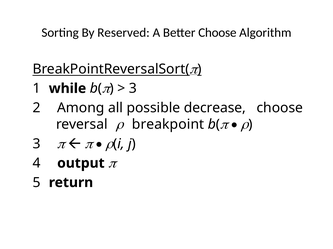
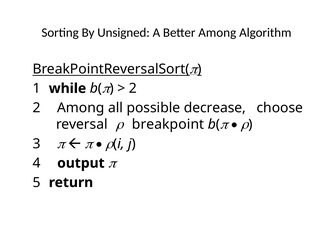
Reserved: Reserved -> Unsigned
Better Choose: Choose -> Among
3 at (133, 89): 3 -> 2
